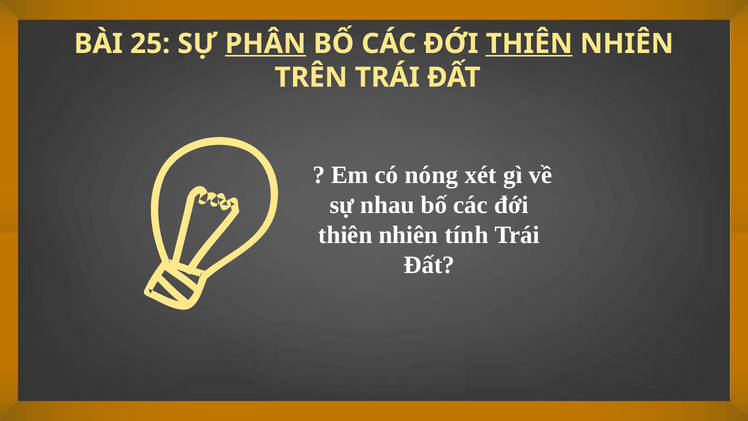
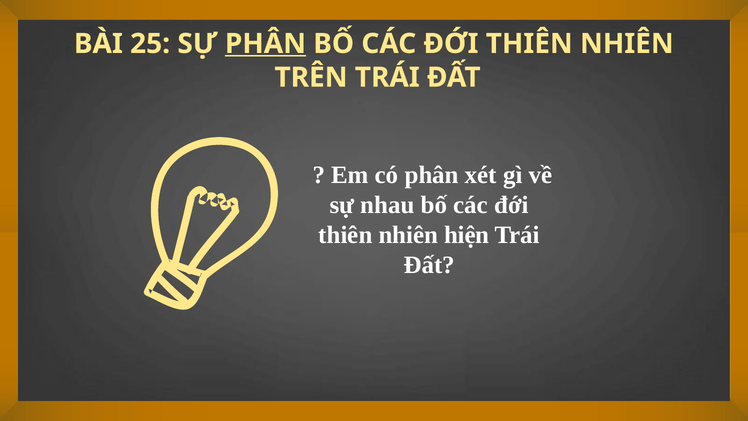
THIÊN at (529, 44) underline: present -> none
có nóng: nóng -> phân
tính: tính -> hiện
